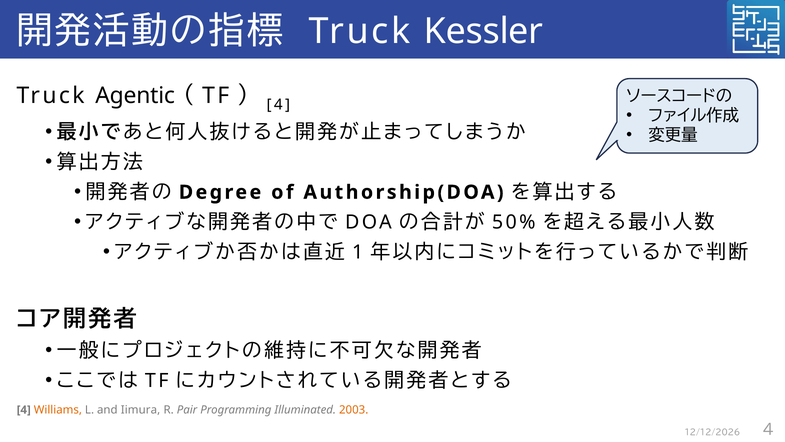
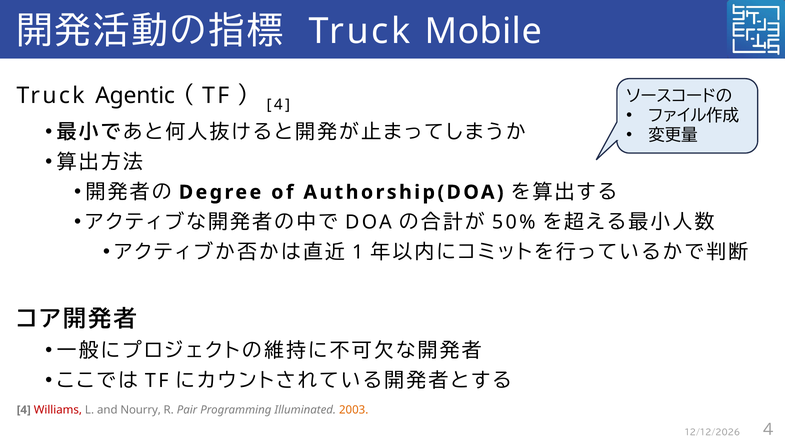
Kessler: Kessler -> Mobile
Williams colour: orange -> red
Iimura: Iimura -> Nourry
